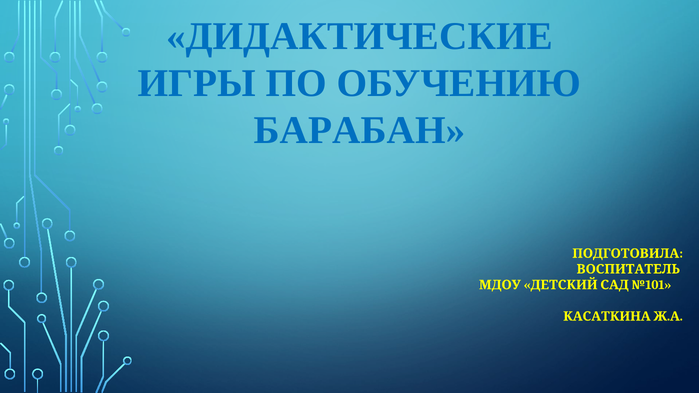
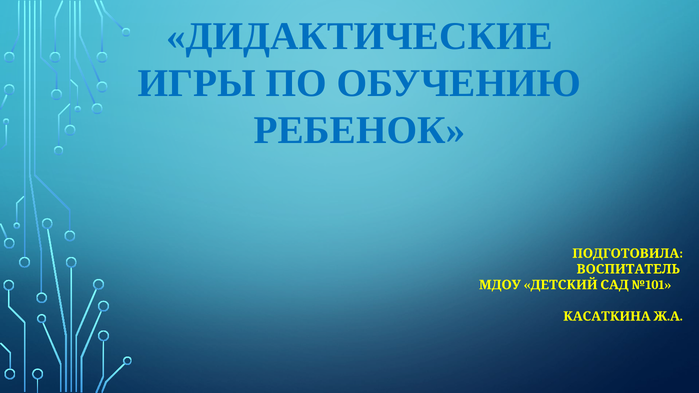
БАРАБАН: БАРАБАН -> РЕБЕНОК
